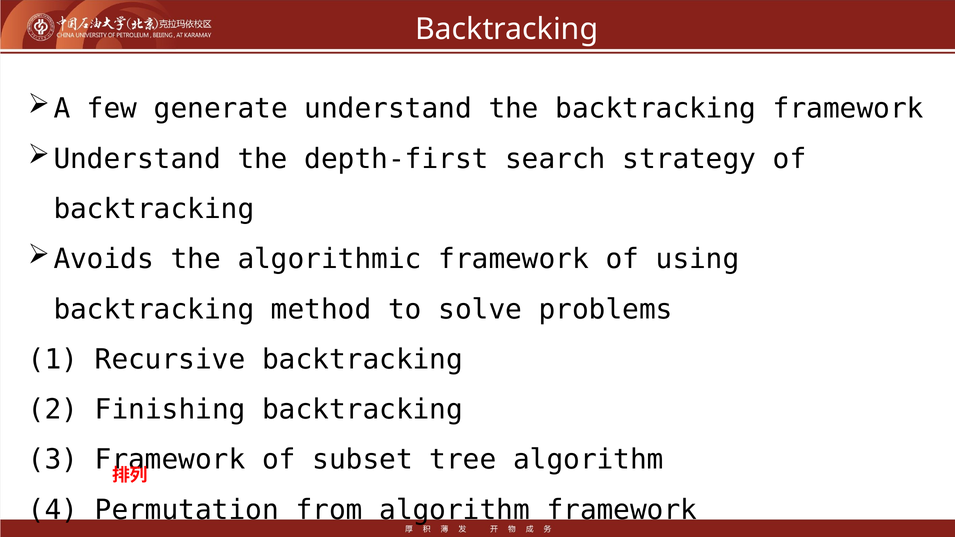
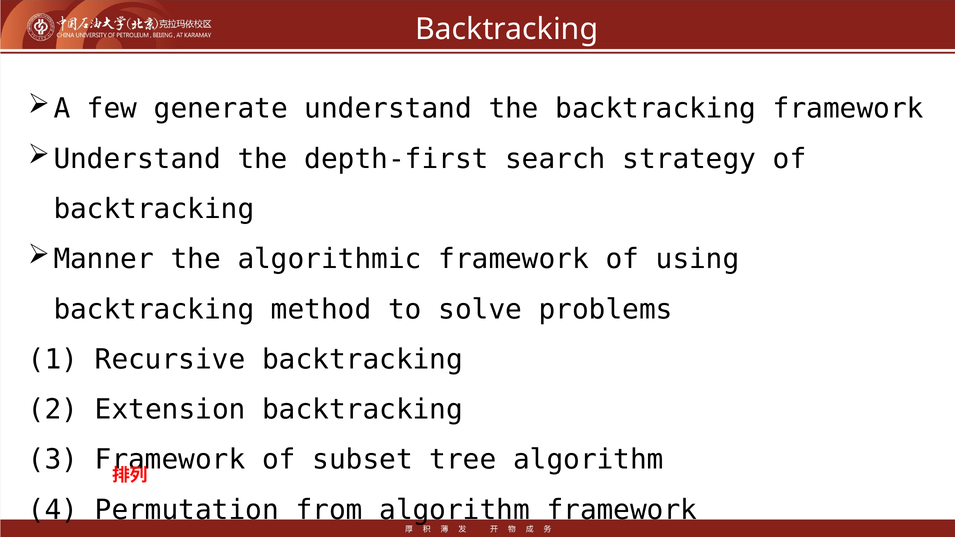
Avoids: Avoids -> Manner
Finishing: Finishing -> Extension
